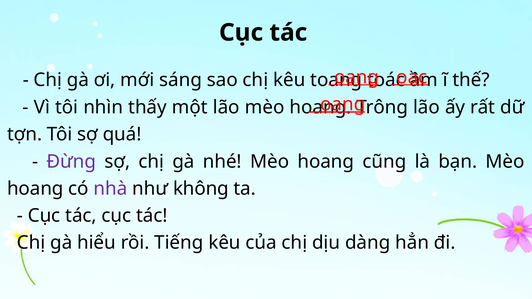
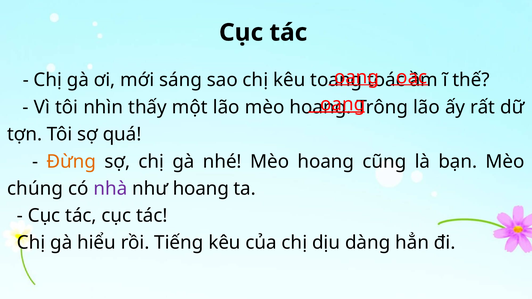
Đừng colour: purple -> orange
hoang at (35, 189): hoang -> chúng
như không: không -> hoang
